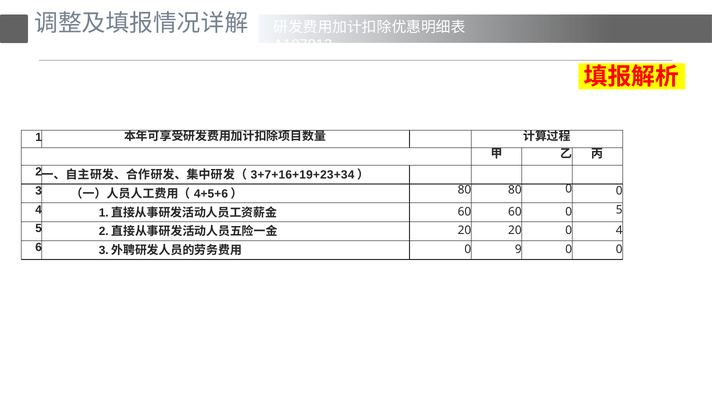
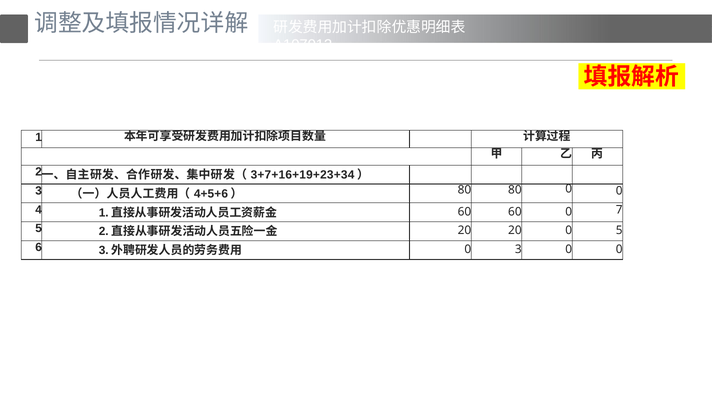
0 5: 5 -> 7
20 0 4: 4 -> 5
0 9: 9 -> 3
